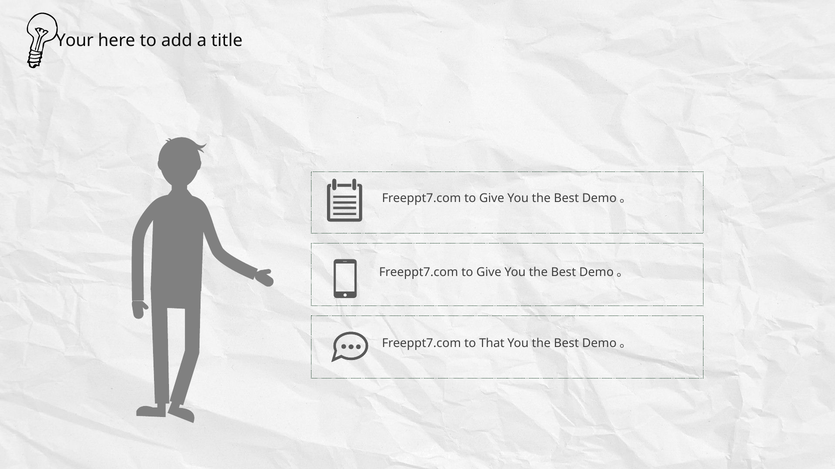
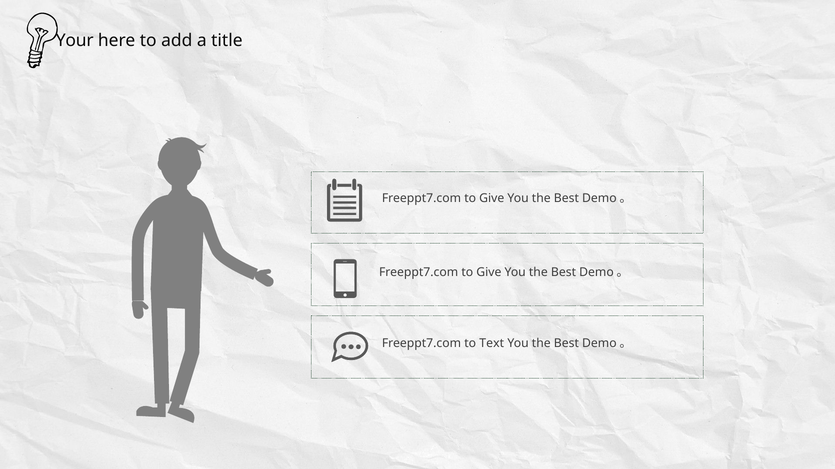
That: That -> Text
